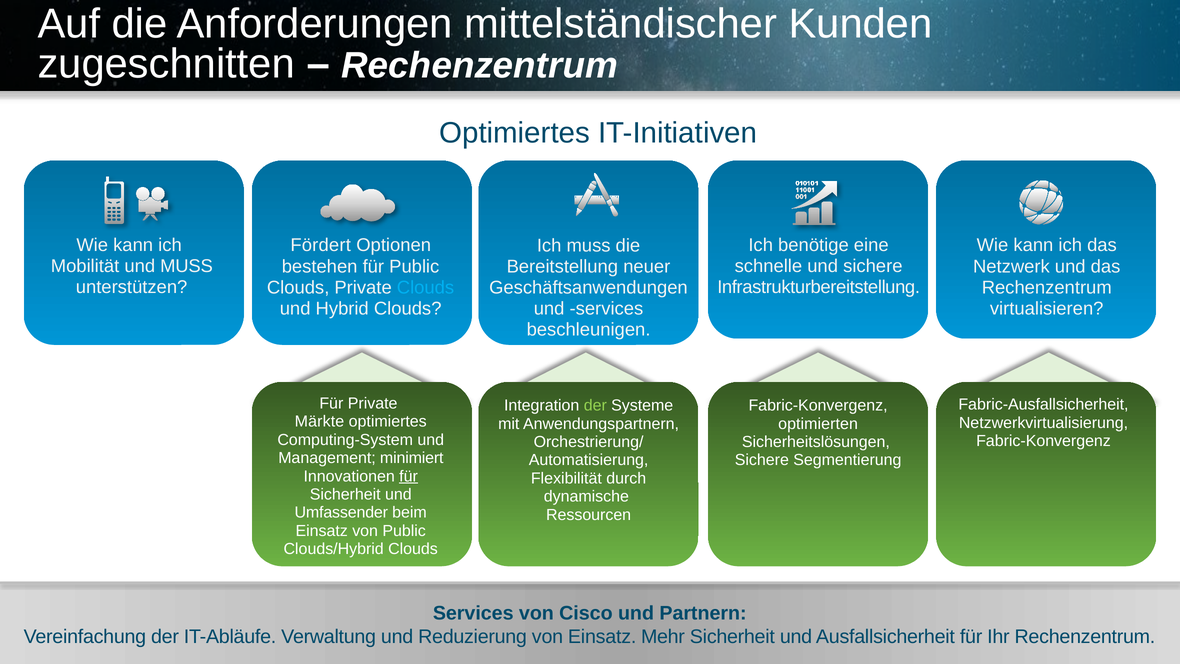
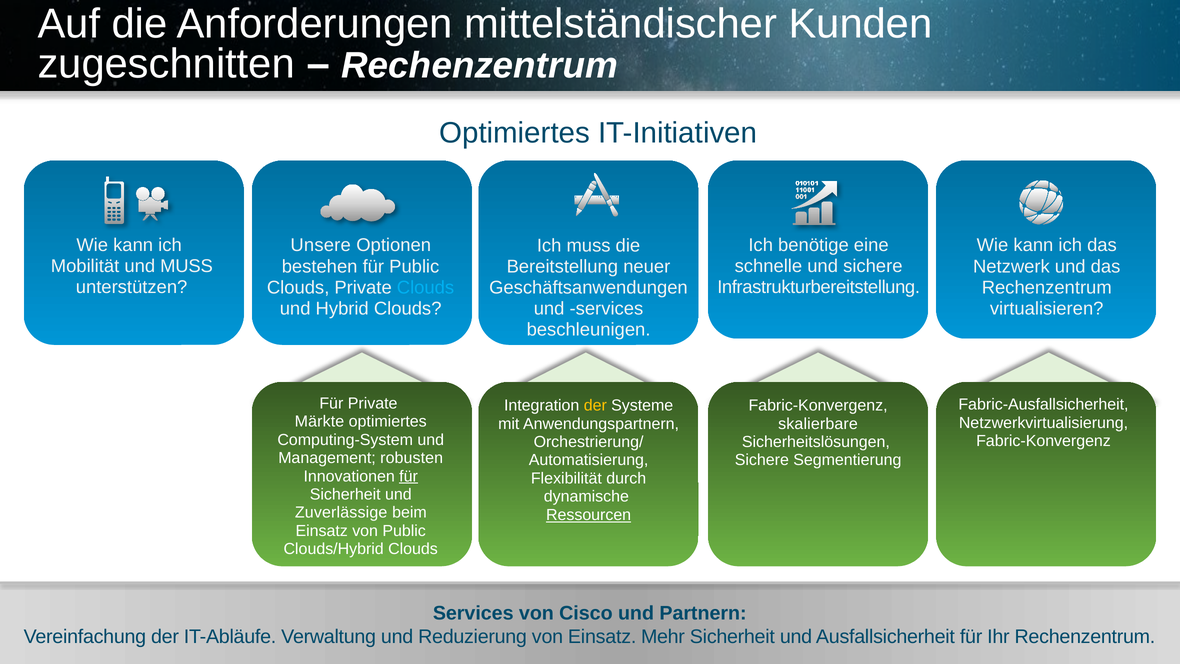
Fördert: Fördert -> Unsere
der at (595, 405) colour: light green -> yellow
optimierten: optimierten -> skalierbare
minimiert: minimiert -> robusten
Umfassender: Umfassender -> Zuverlässige
Ressourcen underline: none -> present
